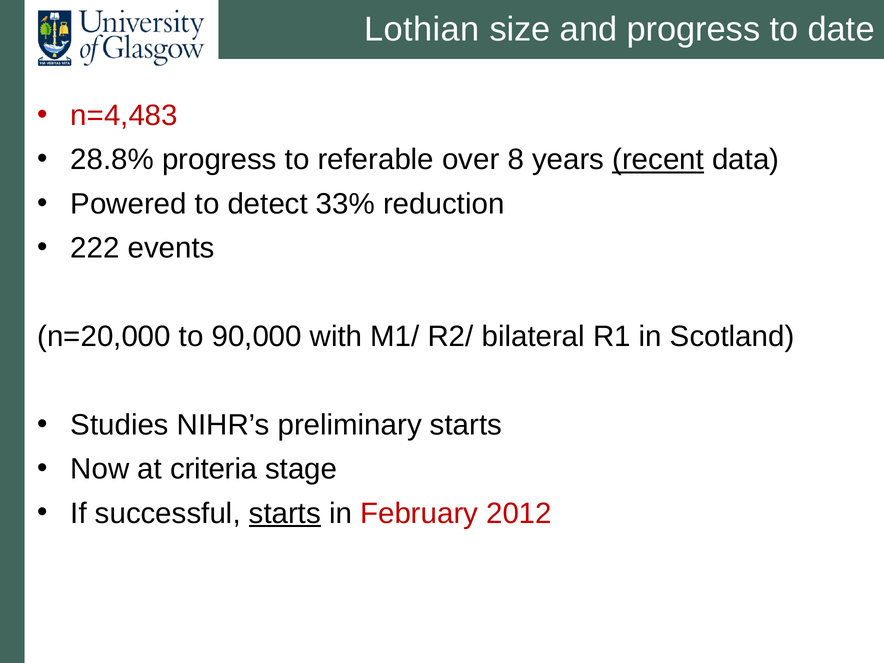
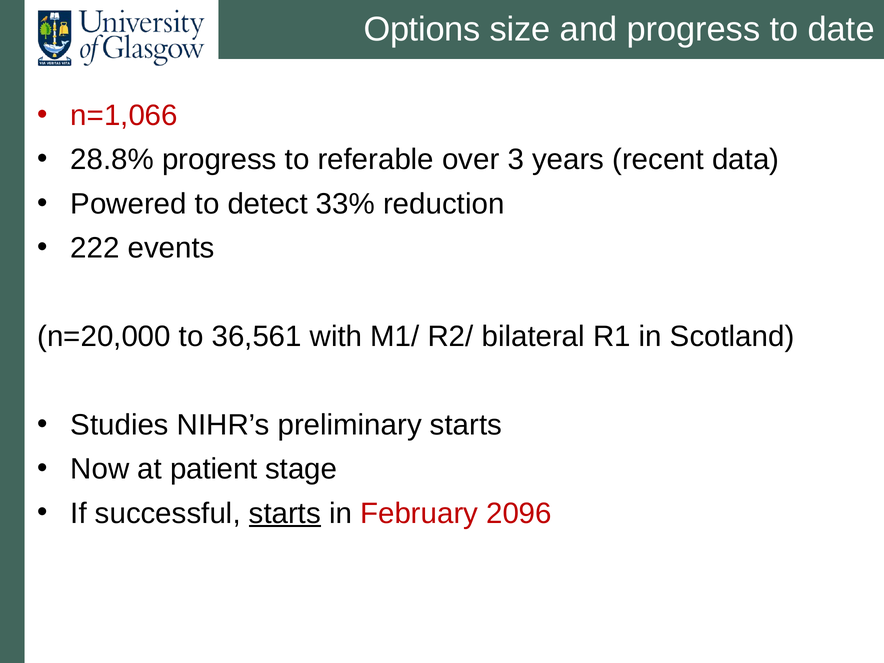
Lothian: Lothian -> Options
n=4,483: n=4,483 -> n=1,066
8: 8 -> 3
recent underline: present -> none
90,000: 90,000 -> 36,561
criteria: criteria -> patient
2012: 2012 -> 2096
